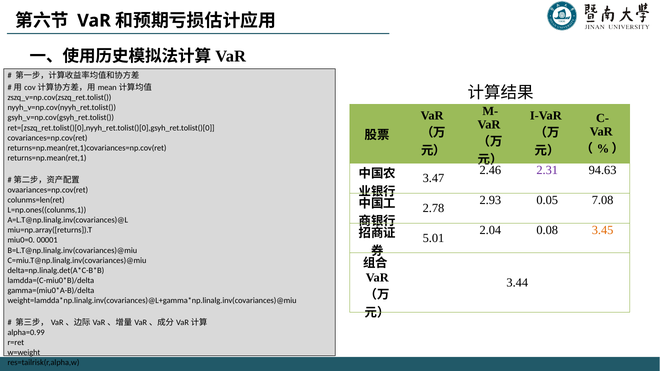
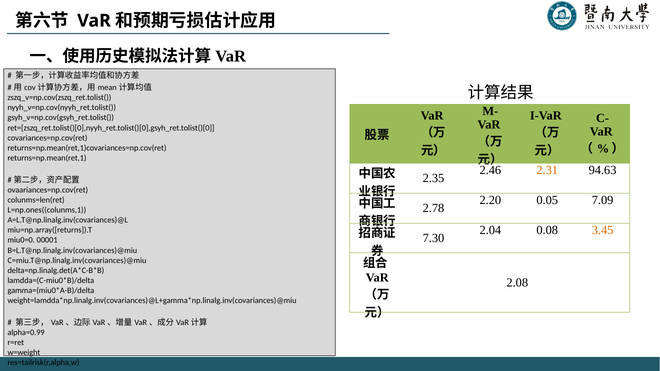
2.31 colour: purple -> orange
3.47: 3.47 -> 2.35
2.93: 2.93 -> 2.20
7.08: 7.08 -> 7.09
5.01: 5.01 -> 7.30
3.44: 3.44 -> 2.08
